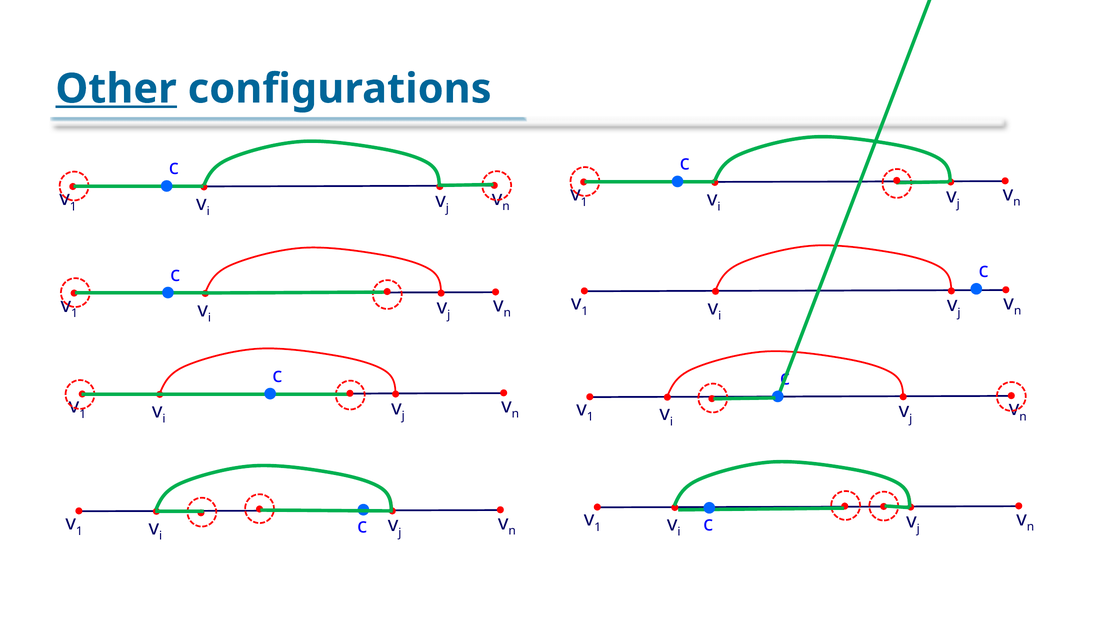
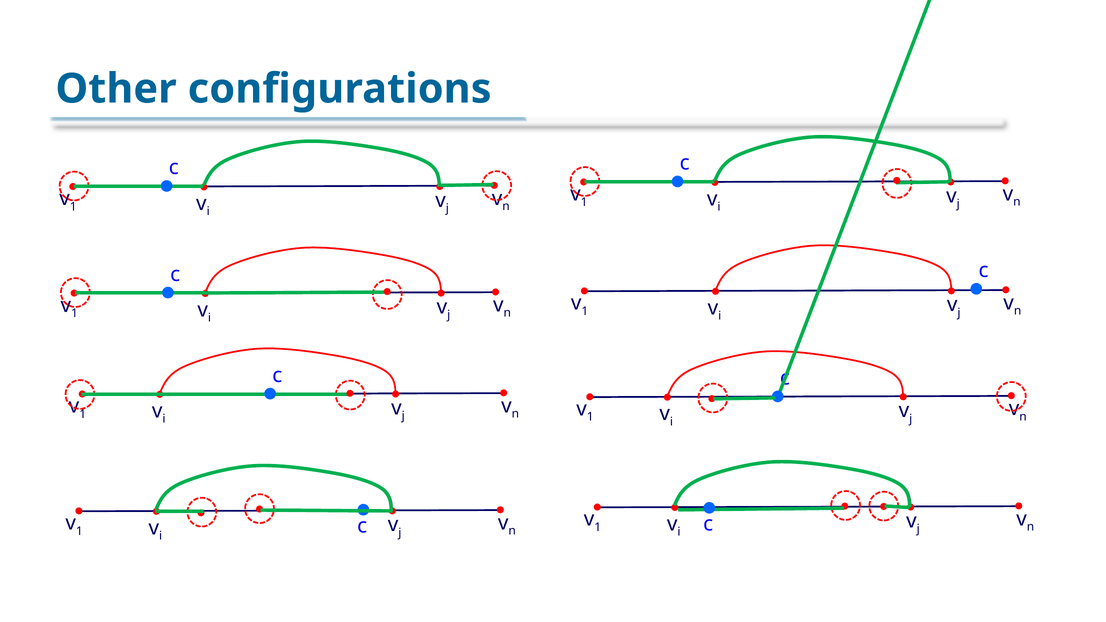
Other underline: present -> none
